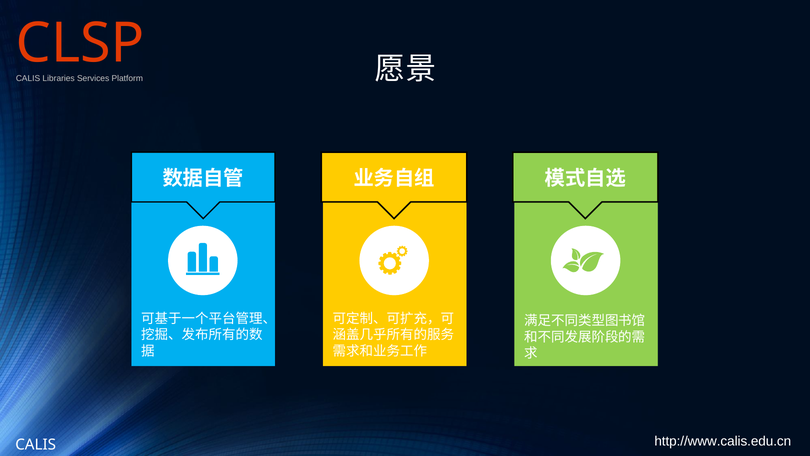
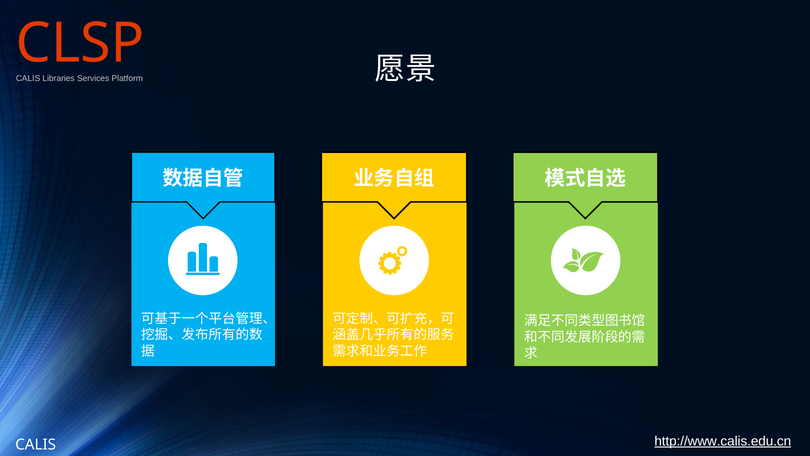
http://www.calis.edu.cn underline: none -> present
